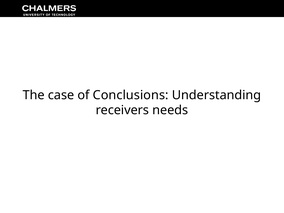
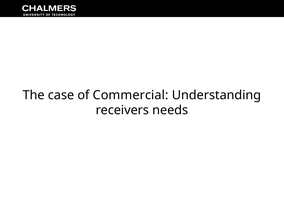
Conclusions: Conclusions -> Commercial
